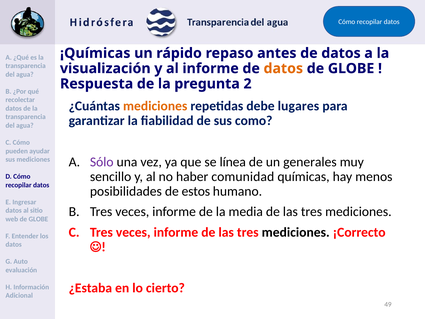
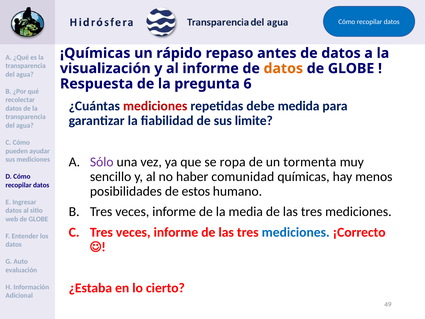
2: 2 -> 6
mediciones at (155, 106) colour: orange -> red
lugares: lugares -> medida
como: como -> limite
línea: línea -> ropa
generales: generales -> tormenta
mediciones at (296, 232) colour: black -> blue
